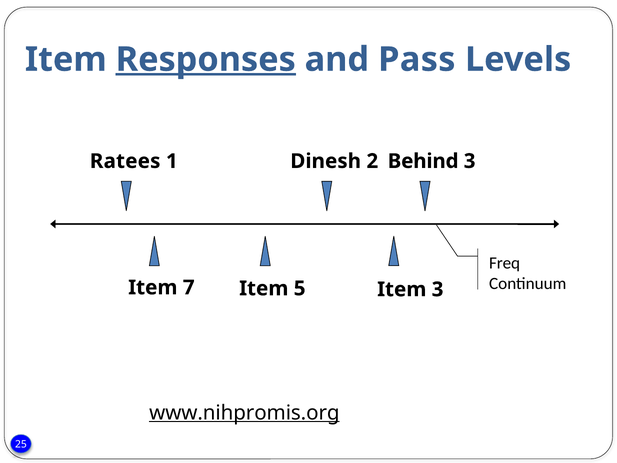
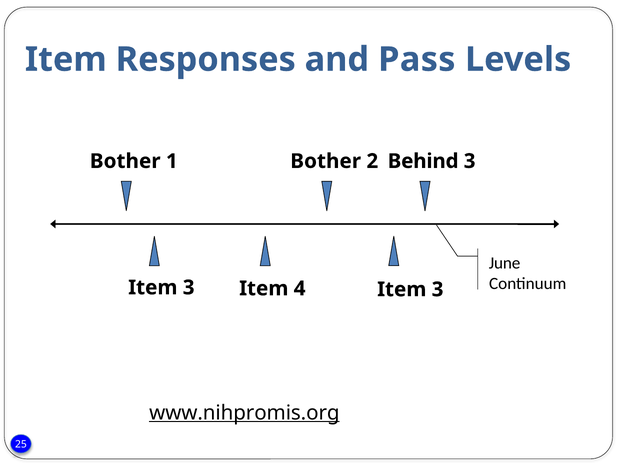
Responses underline: present -> none
Ratees at (125, 161): Ratees -> Bother
1 Dinesh: Dinesh -> Bother
Freq: Freq -> June
7 at (189, 287): 7 -> 3
5: 5 -> 4
